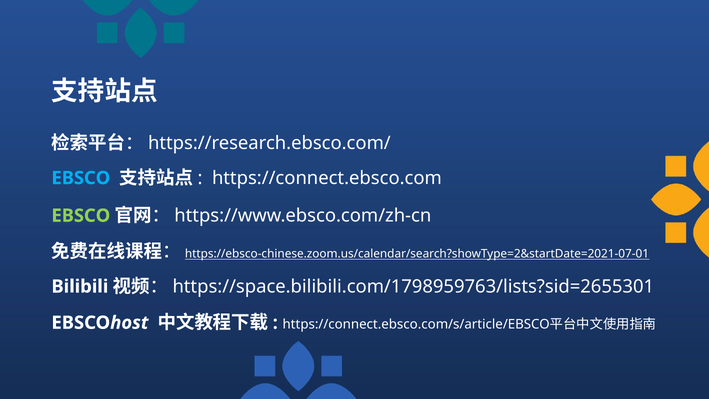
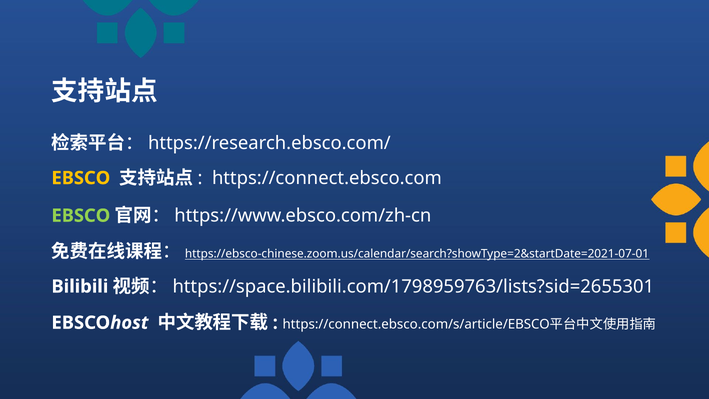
EBSCO at (81, 178) colour: light blue -> yellow
